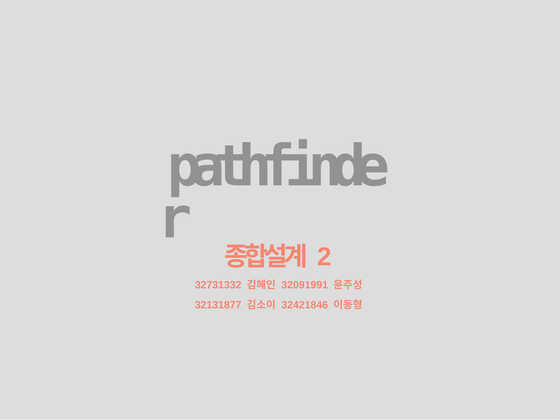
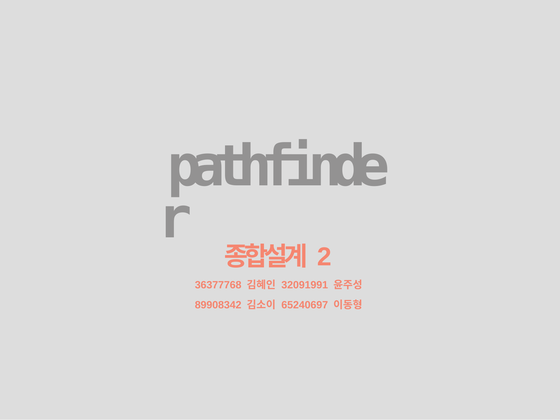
32731332: 32731332 -> 36377768
32131877: 32131877 -> 89908342
32421846: 32421846 -> 65240697
